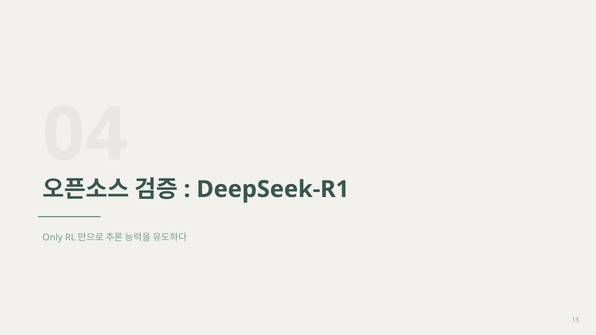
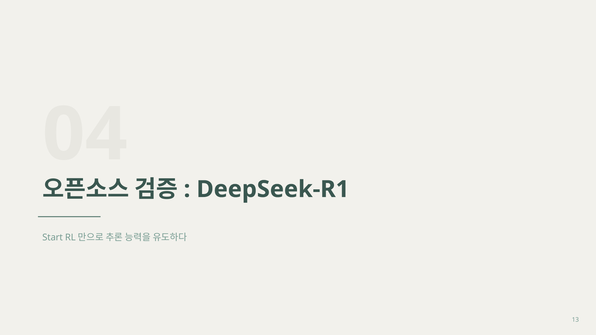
Only: Only -> Start
